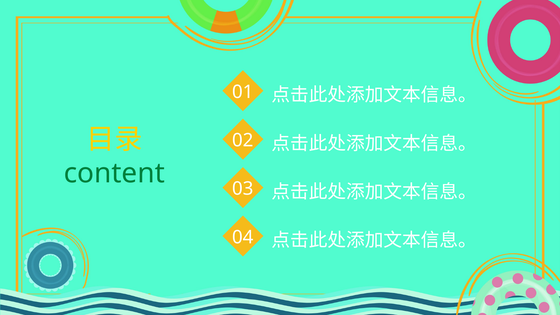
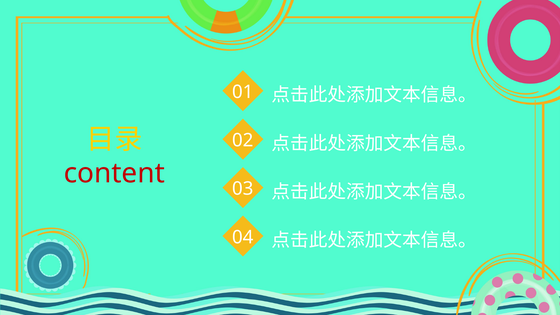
content colour: green -> red
